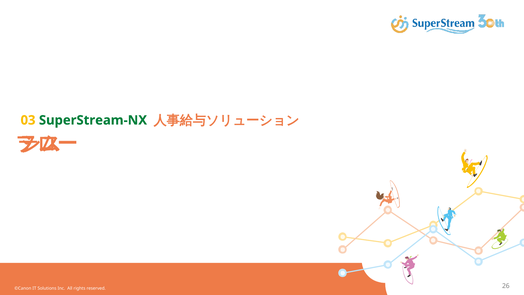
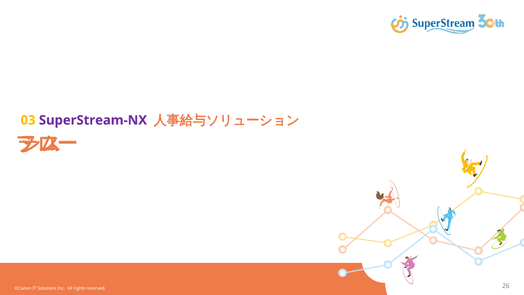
SuperStream-NX colour: green -> purple
